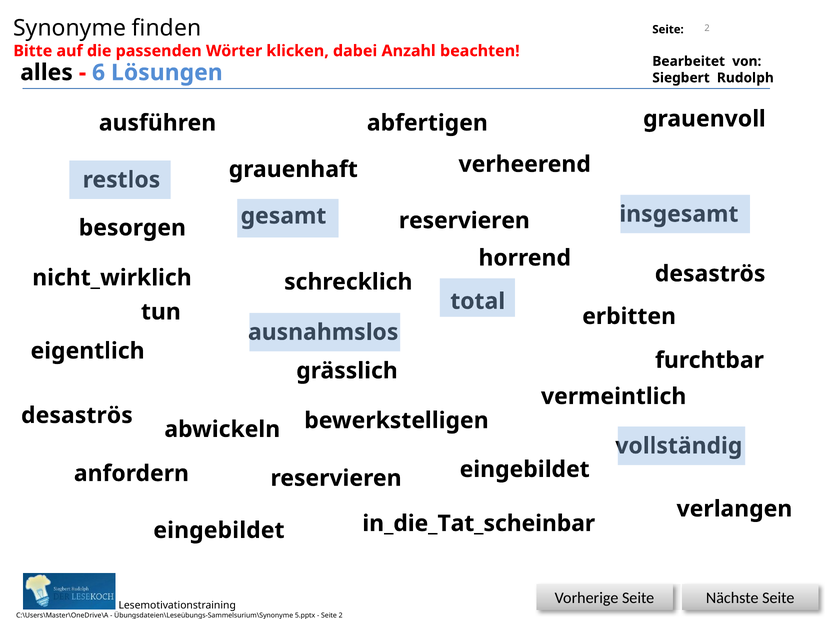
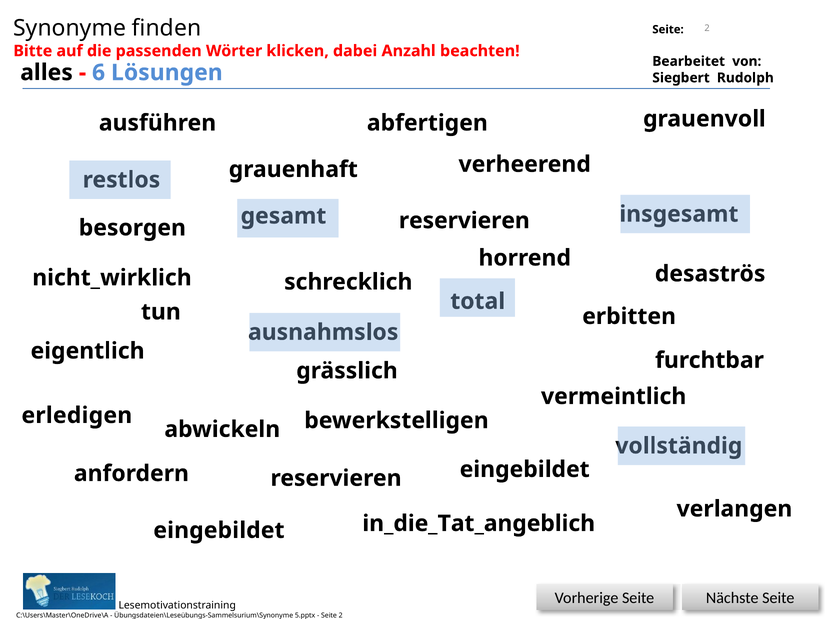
desaströs at (77, 415): desaströs -> erledigen
in_die_Tat_scheinbar: in_die_Tat_scheinbar -> in_die_Tat_angeblich
